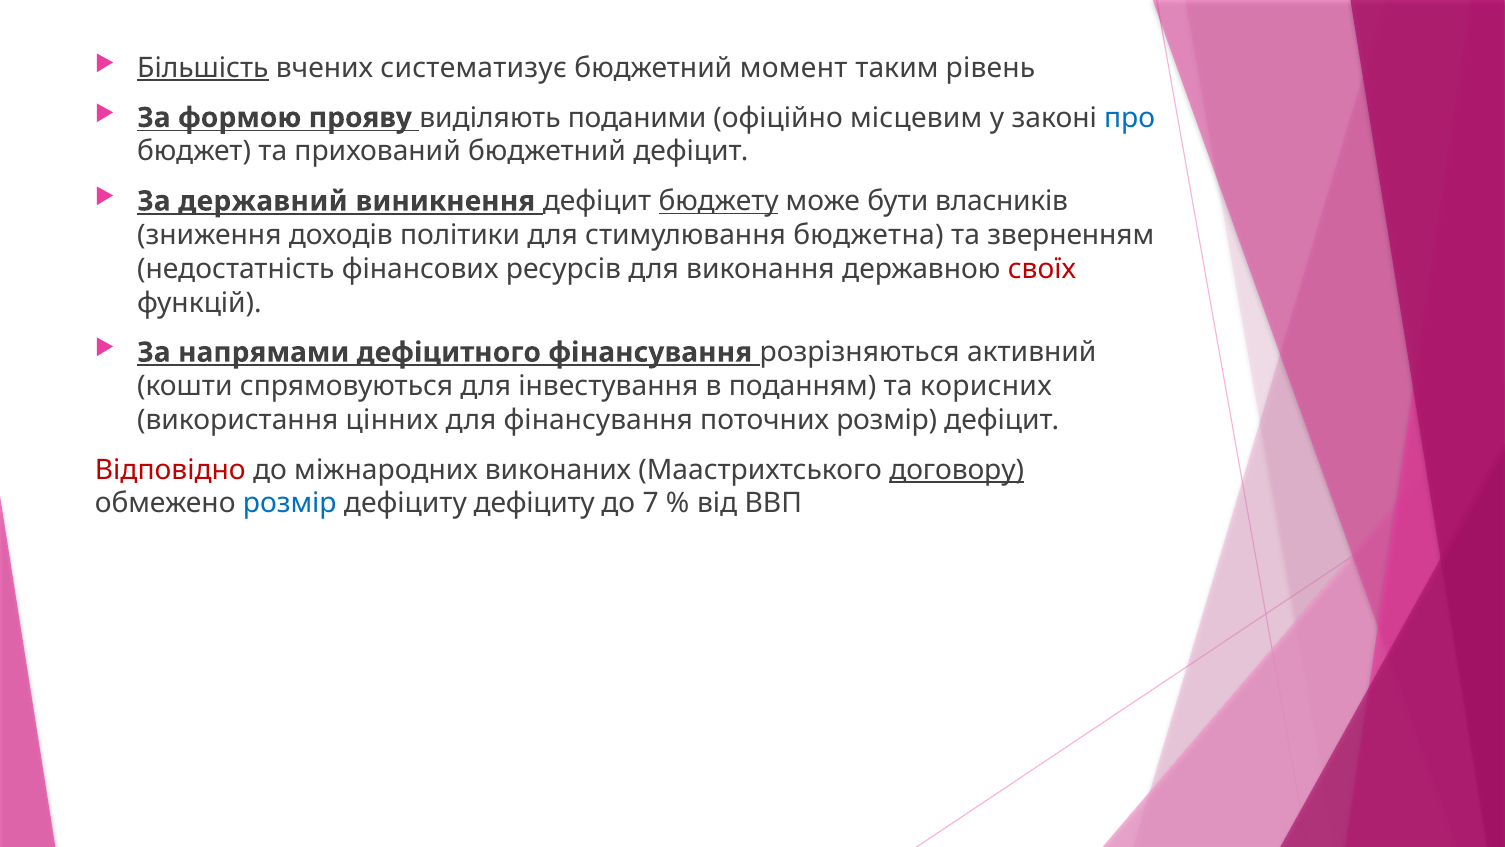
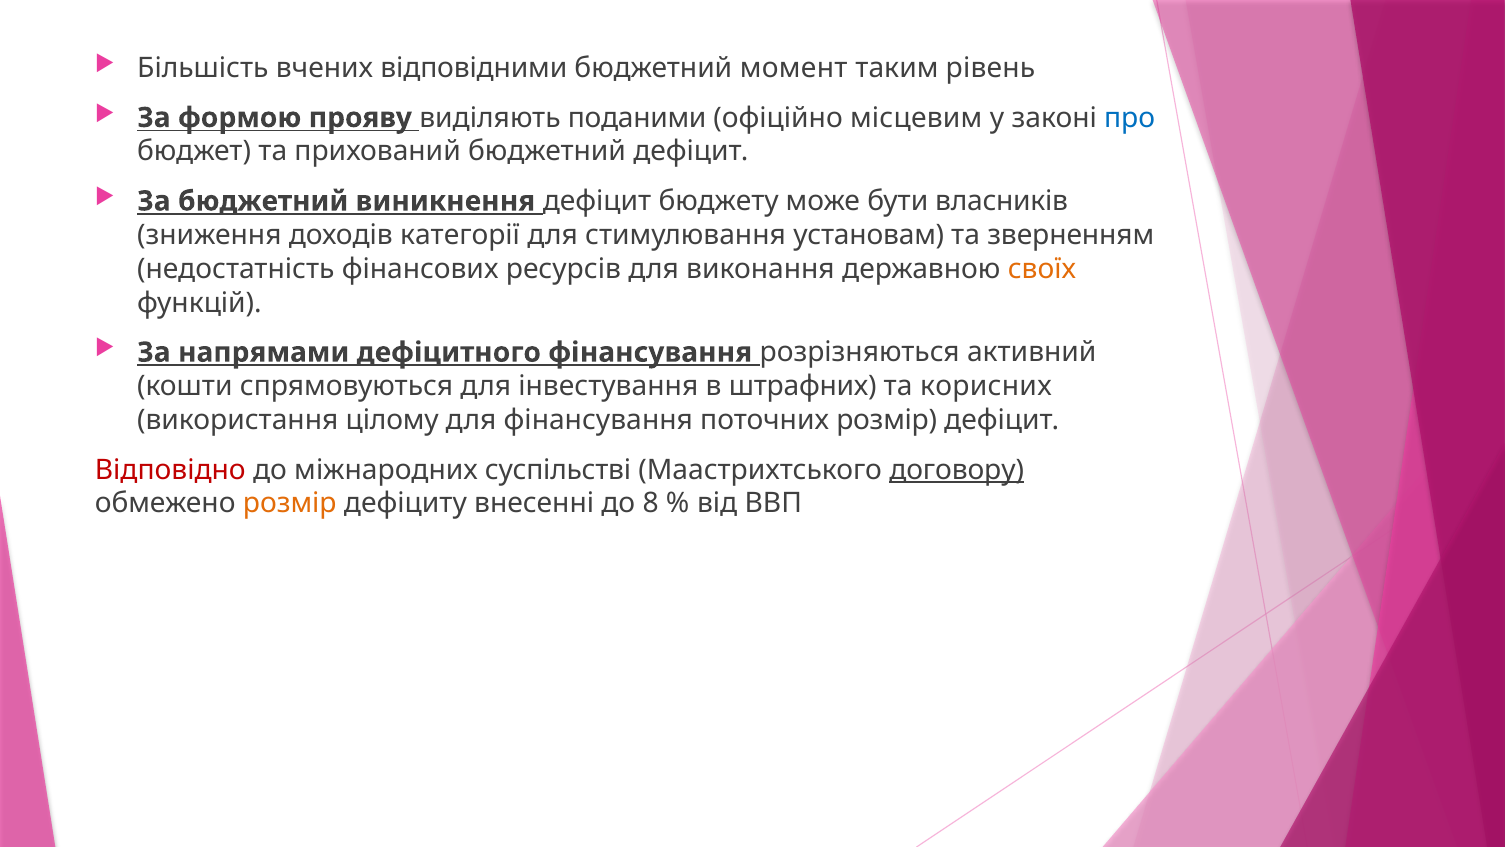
Більшість underline: present -> none
систематизує: систематизує -> відповідними
За державний: державний -> бюджетний
бюджету underline: present -> none
політики: політики -> категорії
бюджетна: бюджетна -> установам
своїх colour: red -> orange
поданням: поданням -> штрафних
цінних: цінних -> цілому
виконаних: виконаних -> суспільстві
розмір at (290, 503) colour: blue -> orange
дефіциту дефіциту: дефіциту -> внесенні
7: 7 -> 8
